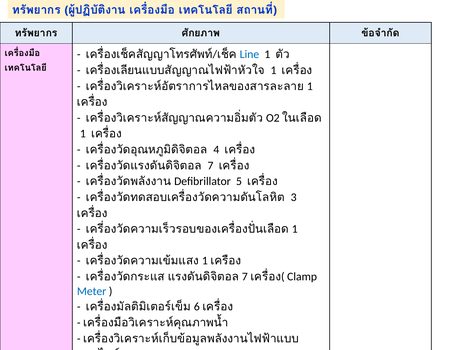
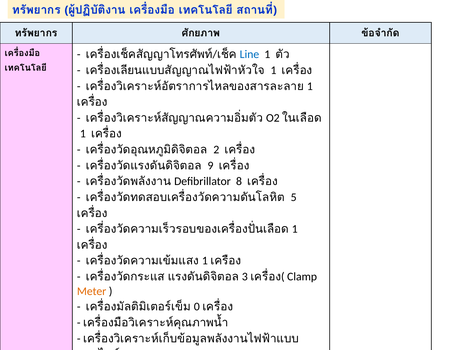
4 at (216, 149): 4 -> 2
7 at (211, 165): 7 -> 9
Defibrillator 5: 5 -> 8
3 at (294, 197): 3 -> 5
7 at (245, 276): 7 -> 3
Meter colour: blue -> orange
6: 6 -> 0
